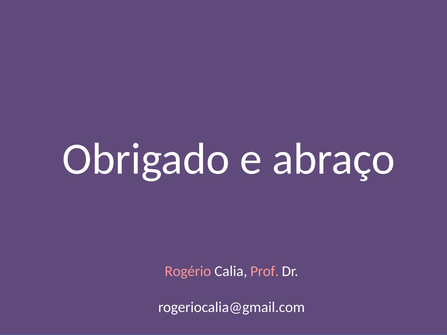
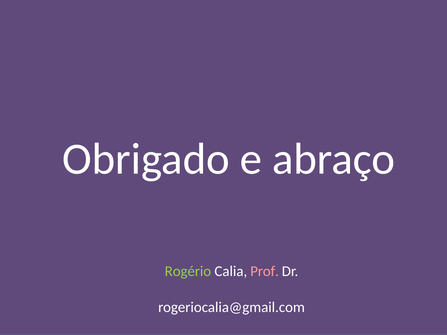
Rogério colour: pink -> light green
